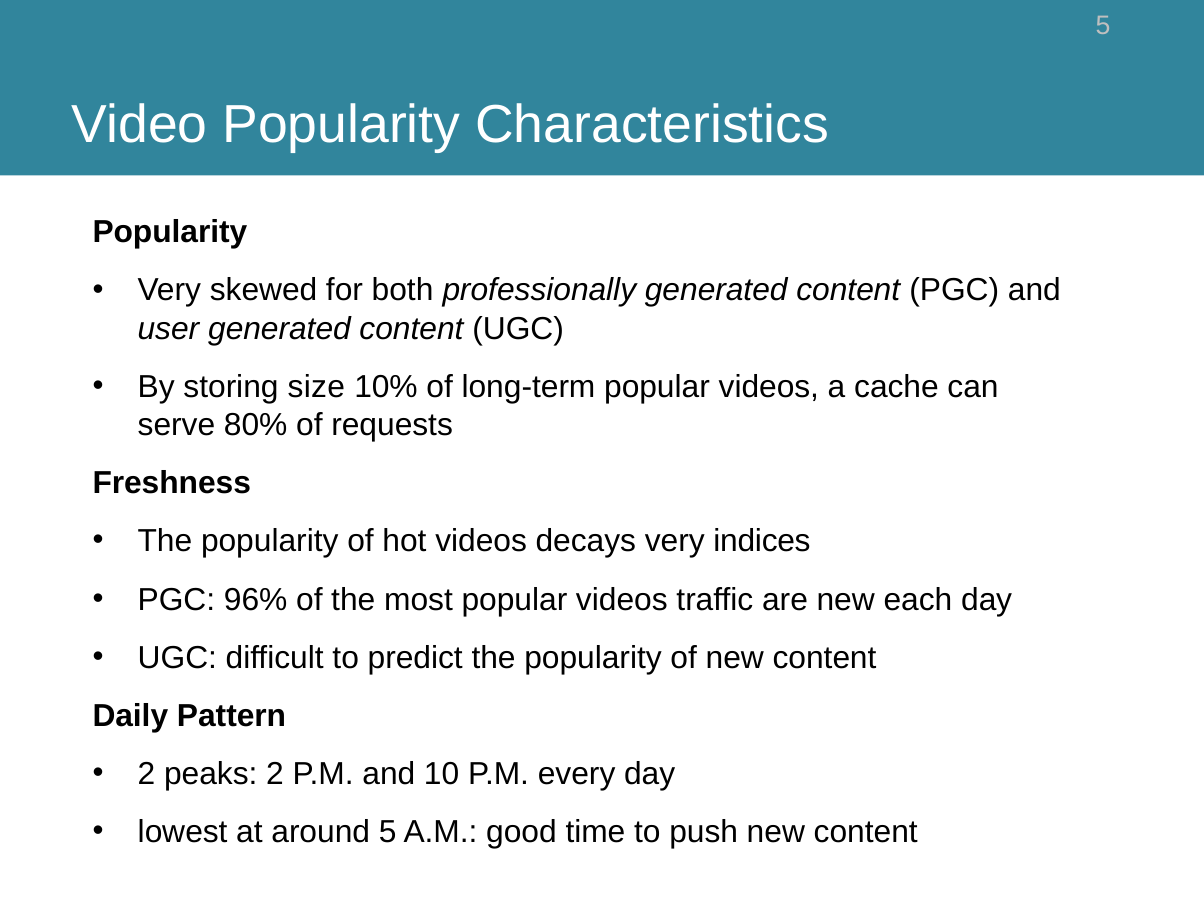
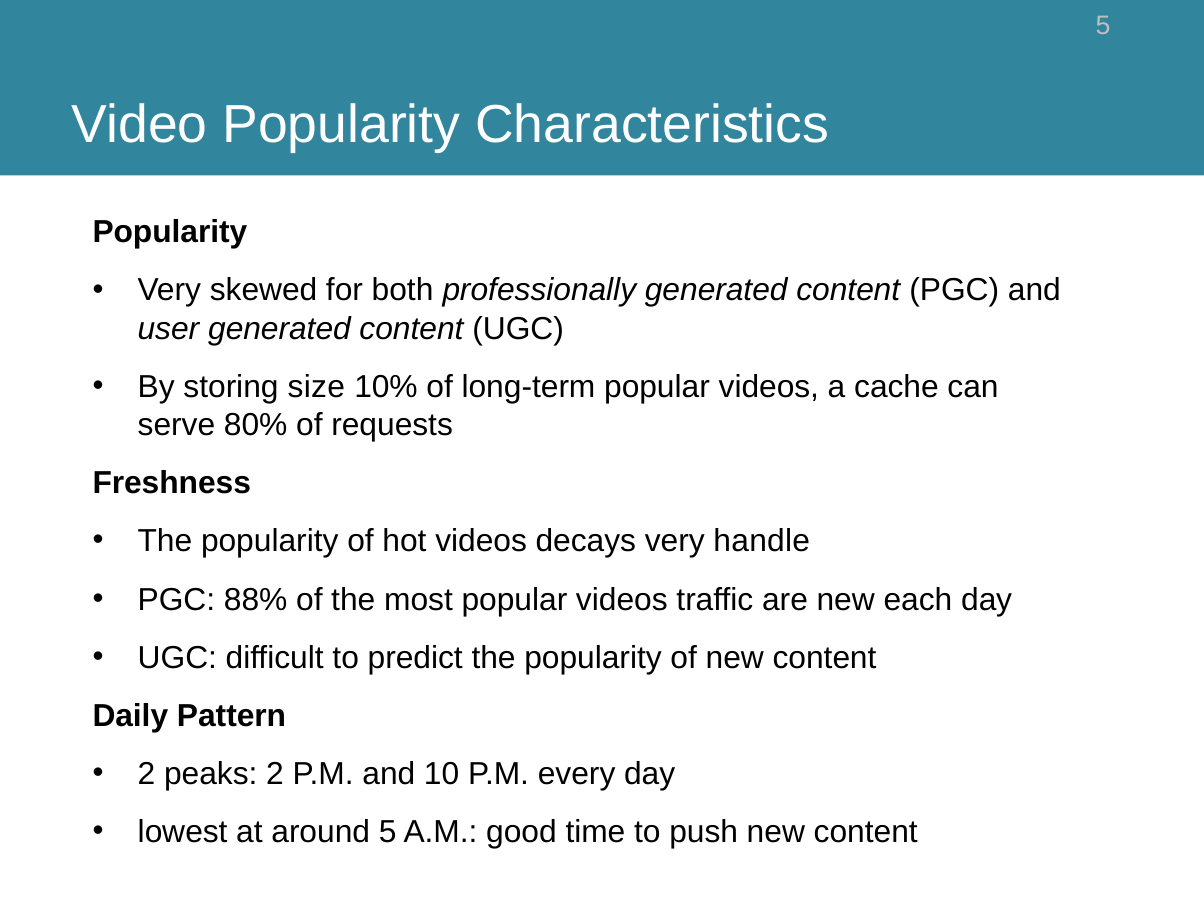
indices: indices -> handle
96%: 96% -> 88%
